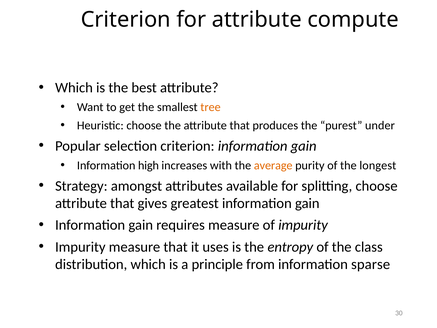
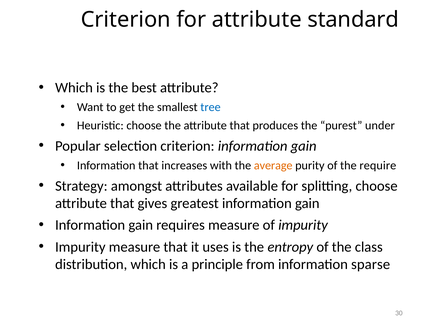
compute: compute -> standard
tree colour: orange -> blue
Information high: high -> that
longest: longest -> require
